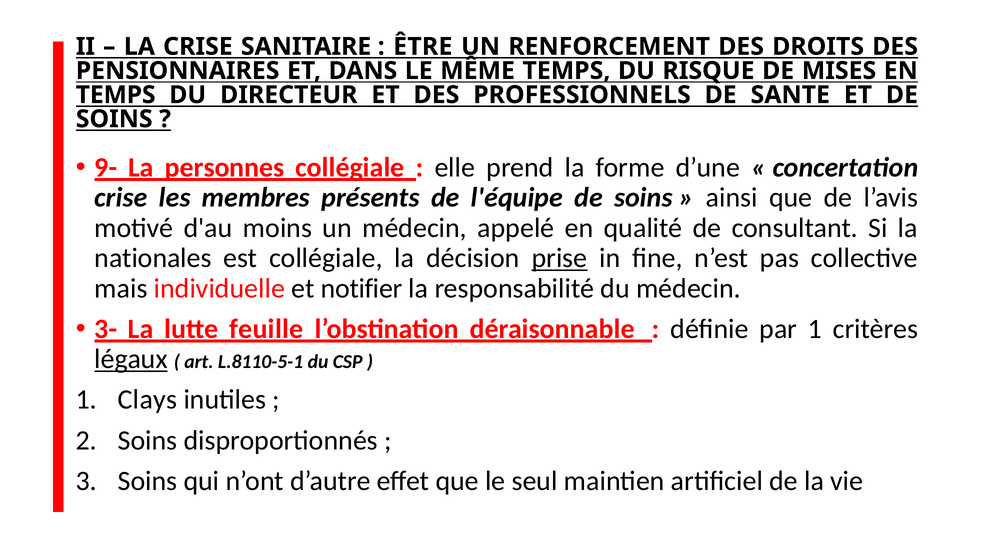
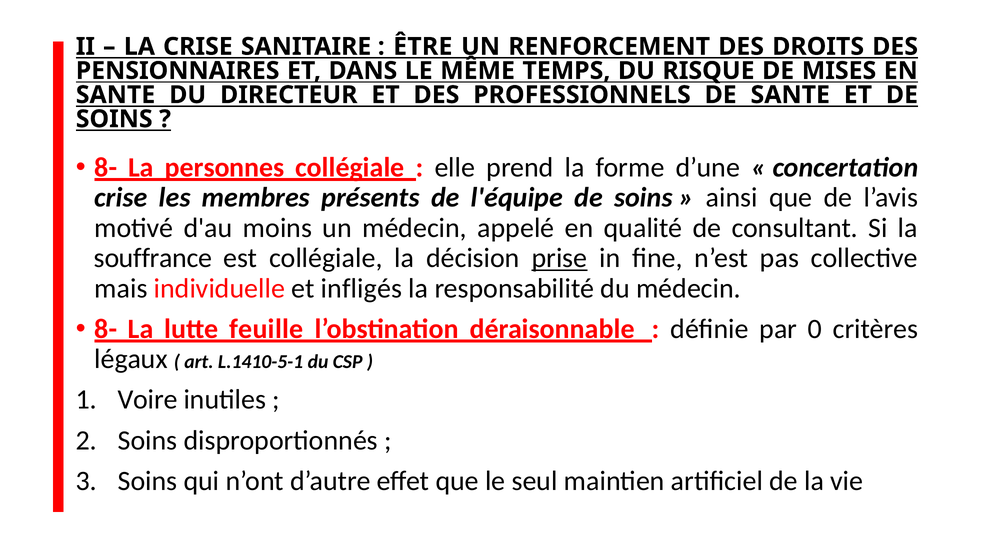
TEMPS at (116, 95): TEMPS -> SANTE
9- at (106, 168): 9- -> 8-
nationales: nationales -> souffrance
notifier: notifier -> infligés
3- at (106, 329): 3- -> 8-
par 1: 1 -> 0
légaux underline: present -> none
L.8110-5-1: L.8110-5-1 -> L.1410-5-1
Clays: Clays -> Voire
